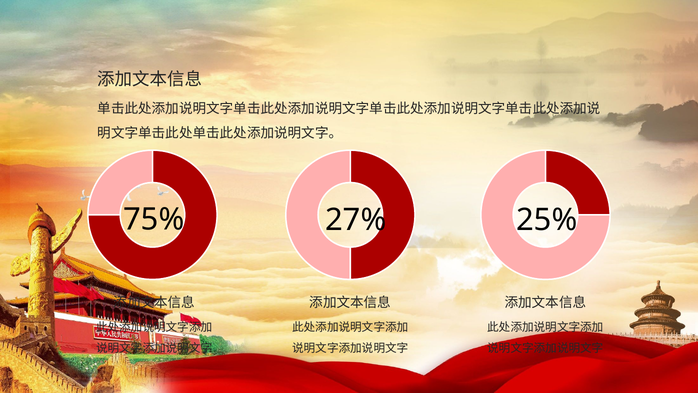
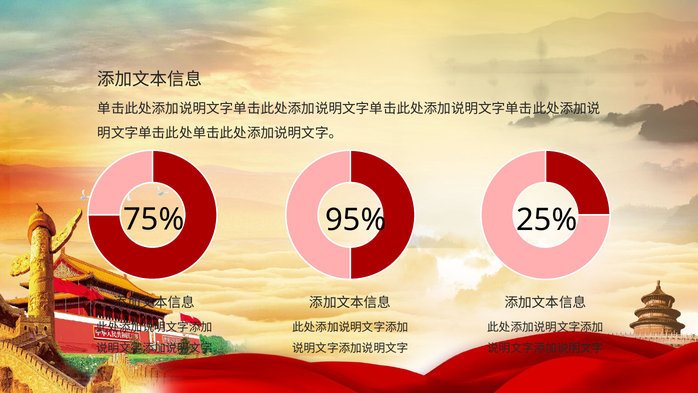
27%: 27% -> 95%
